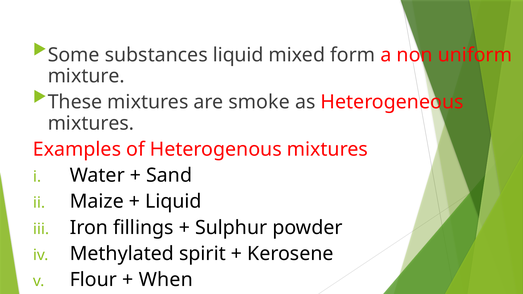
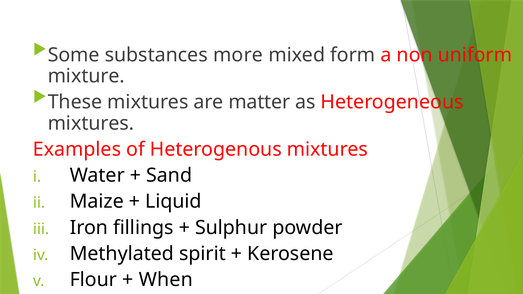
substances liquid: liquid -> more
smoke: smoke -> matter
